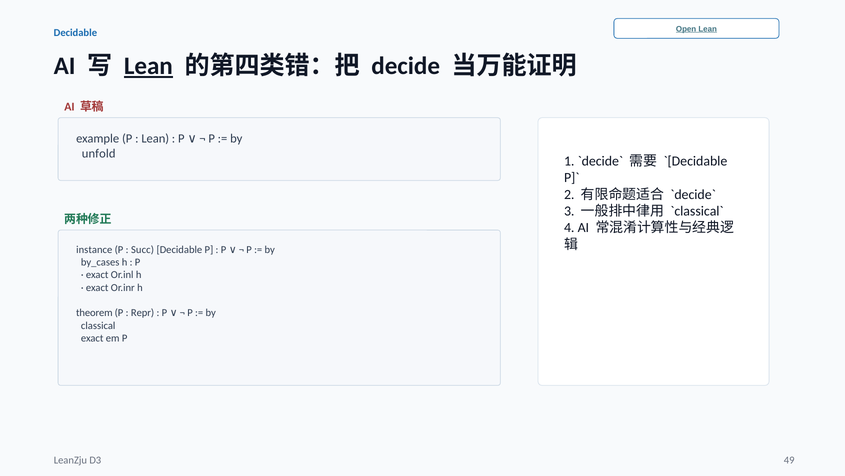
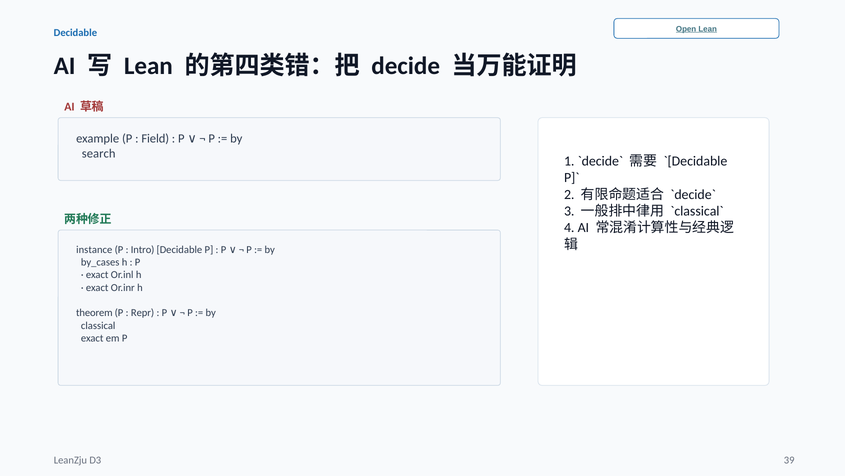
Lean at (148, 66) underline: present -> none
Lean at (155, 138): Lean -> Field
unfold: unfold -> search
Succ: Succ -> Intro
49: 49 -> 39
